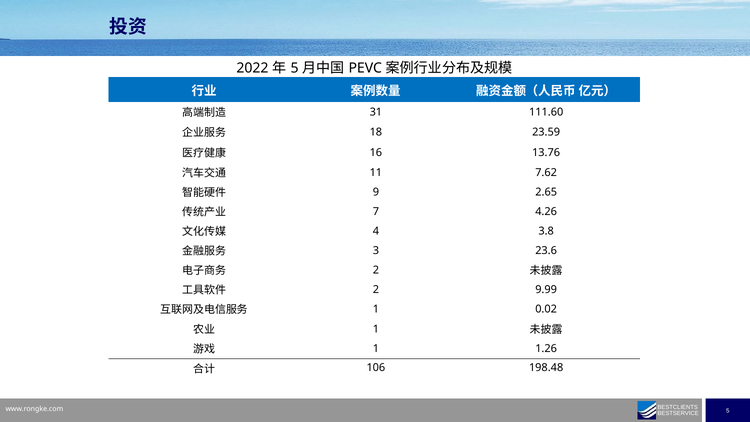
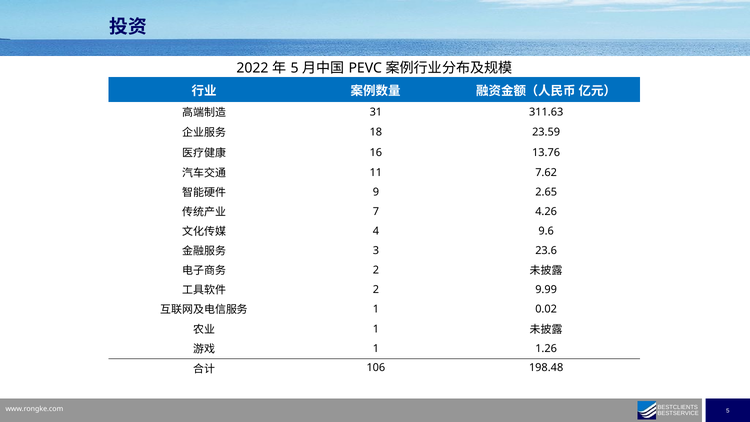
111.60: 111.60 -> 311.63
3.8: 3.8 -> 9.6
